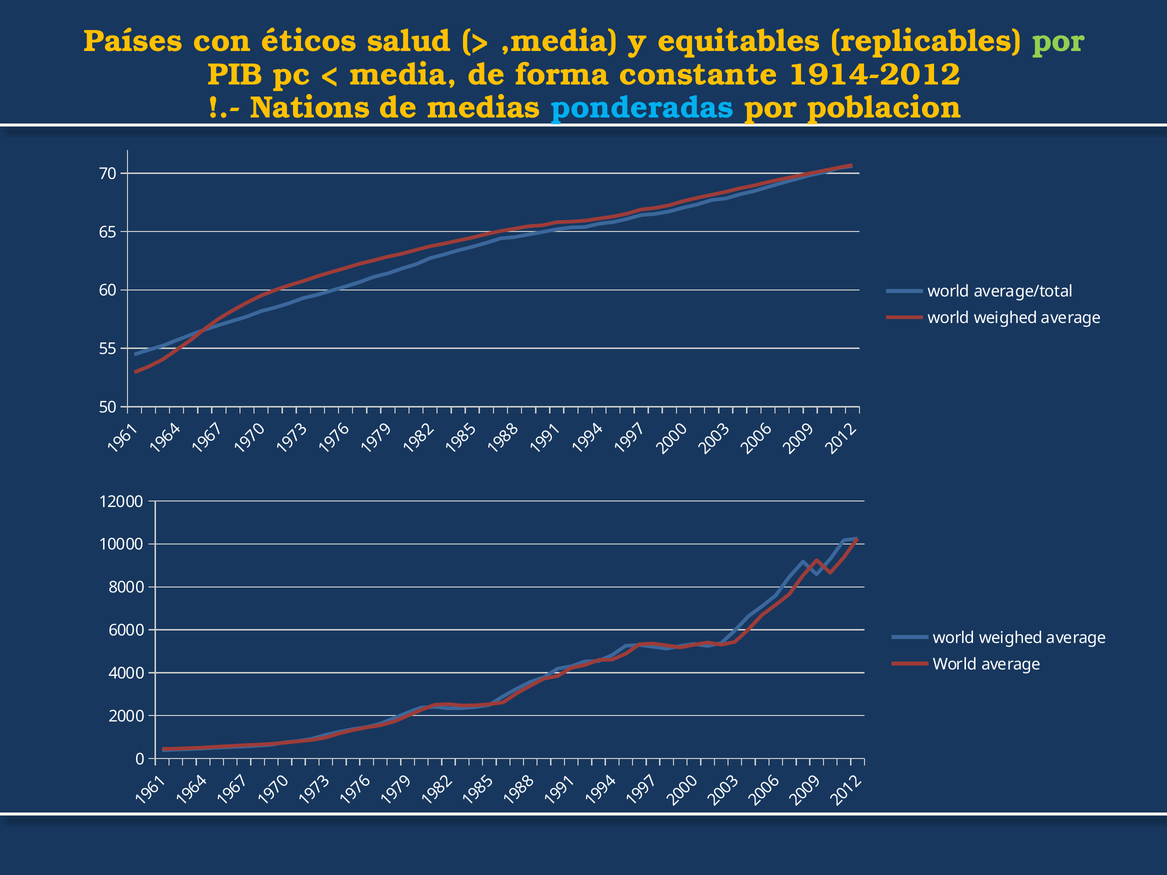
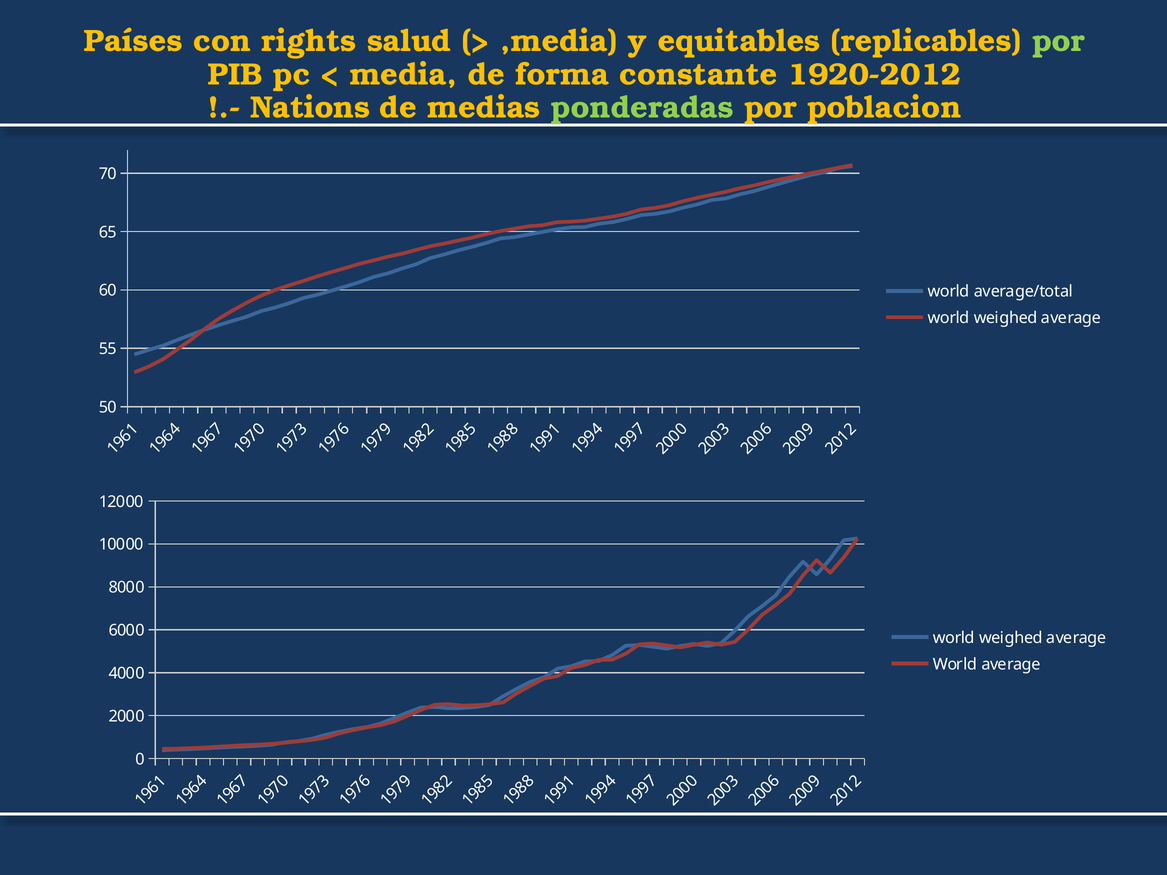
éticos: éticos -> rights
1914-2012: 1914-2012 -> 1920-2012
ponderadas colour: light blue -> light green
